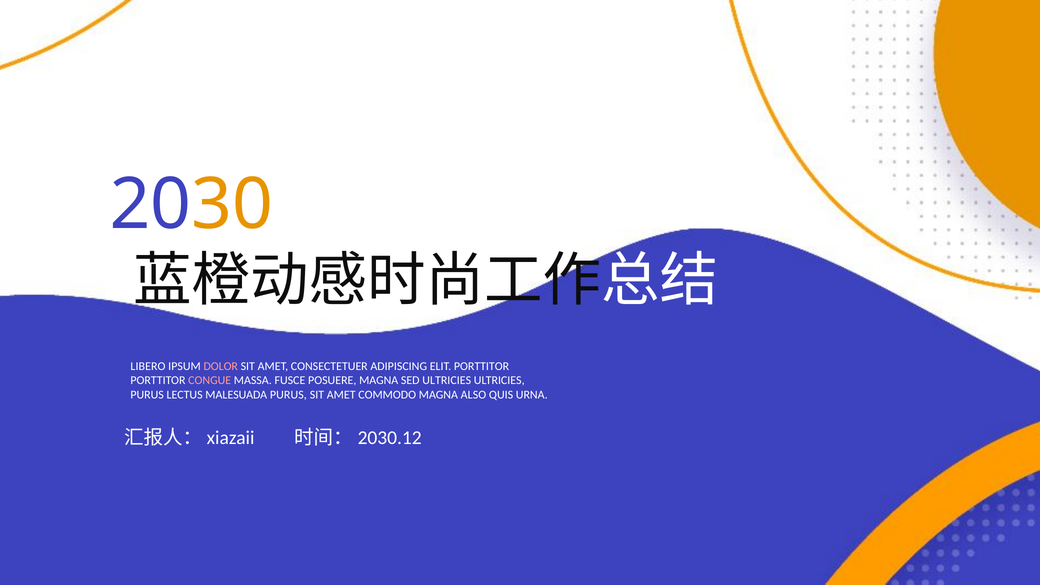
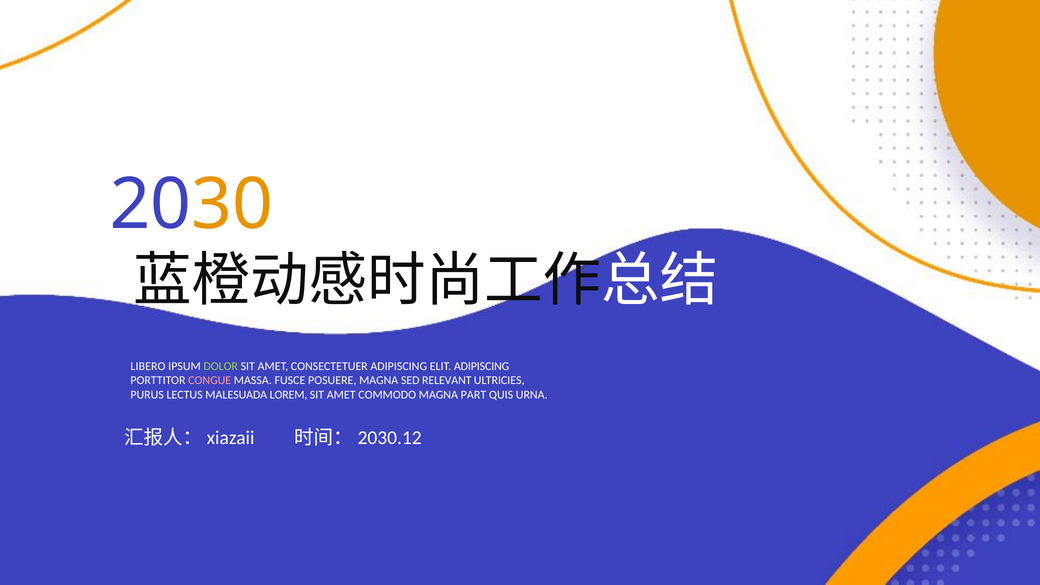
DOLOR colour: pink -> light green
ELIT PORTTITOR: PORTTITOR -> ADIPISCING
SED ULTRICIES: ULTRICIES -> RELEVANT
MALESUADA PURUS: PURUS -> LOREM
ALSO: ALSO -> PART
